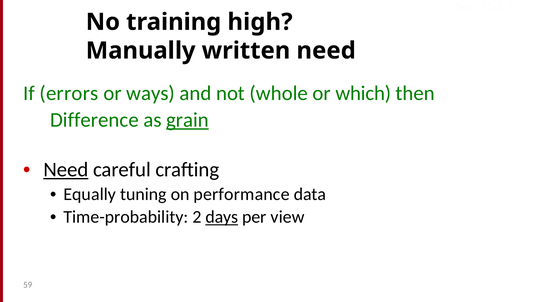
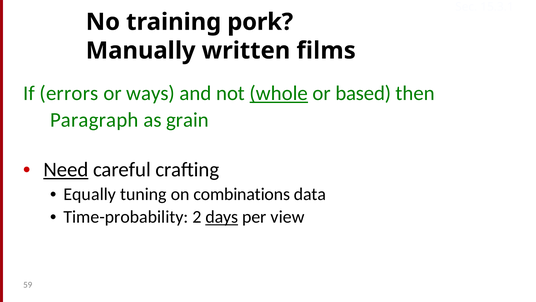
high: high -> pork
written need: need -> films
whole underline: none -> present
which: which -> based
Difference: Difference -> Paragraph
grain underline: present -> none
performance: performance -> combinations
